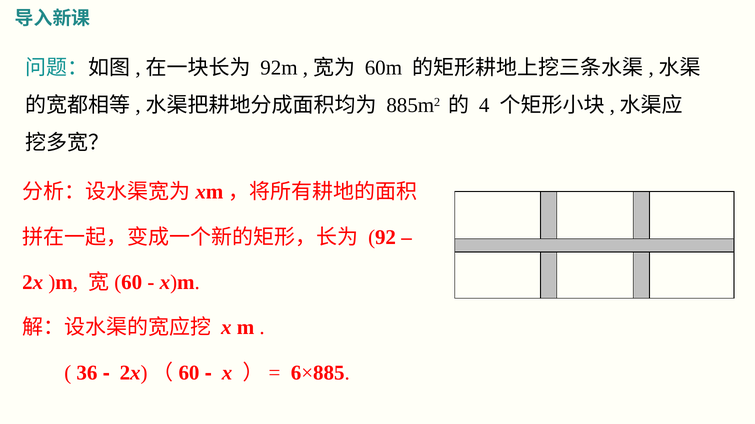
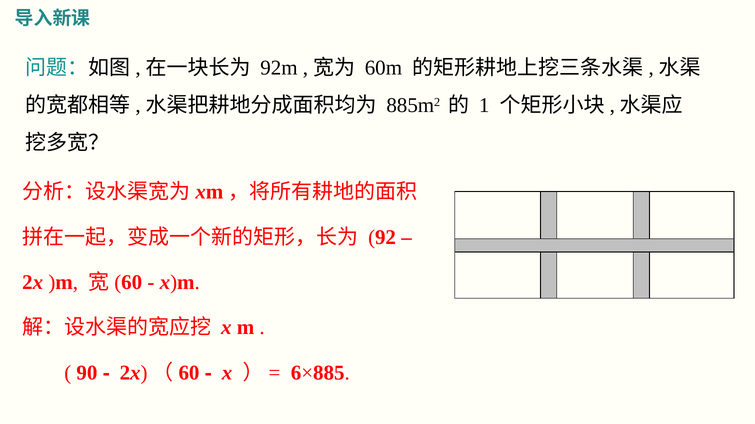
4: 4 -> 1
36: 36 -> 90
